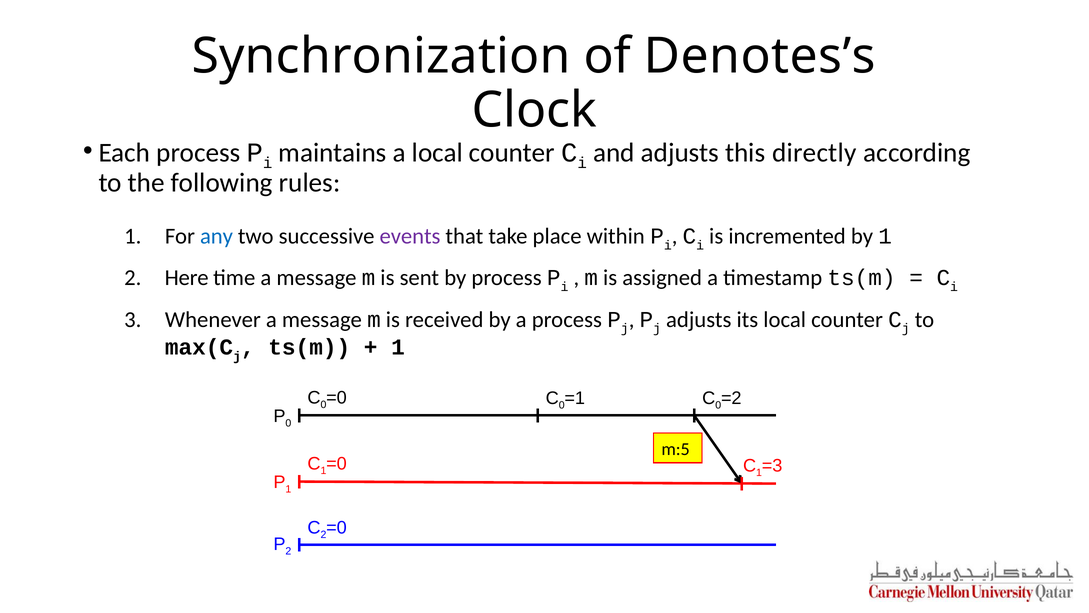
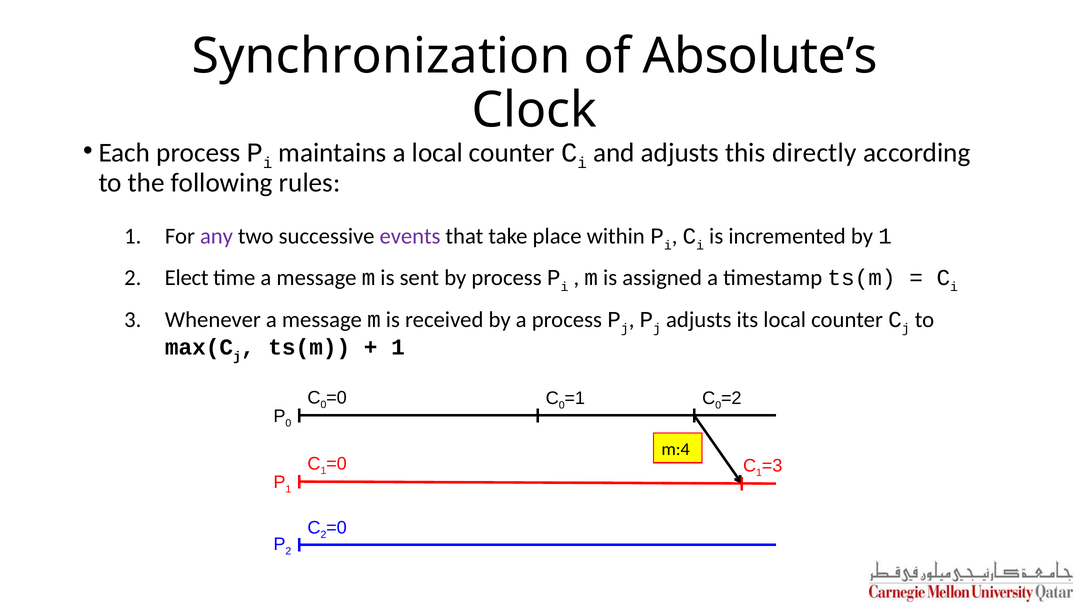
Denotes’s: Denotes’s -> Absolute’s
any colour: blue -> purple
Here: Here -> Elect
m:5: m:5 -> m:4
